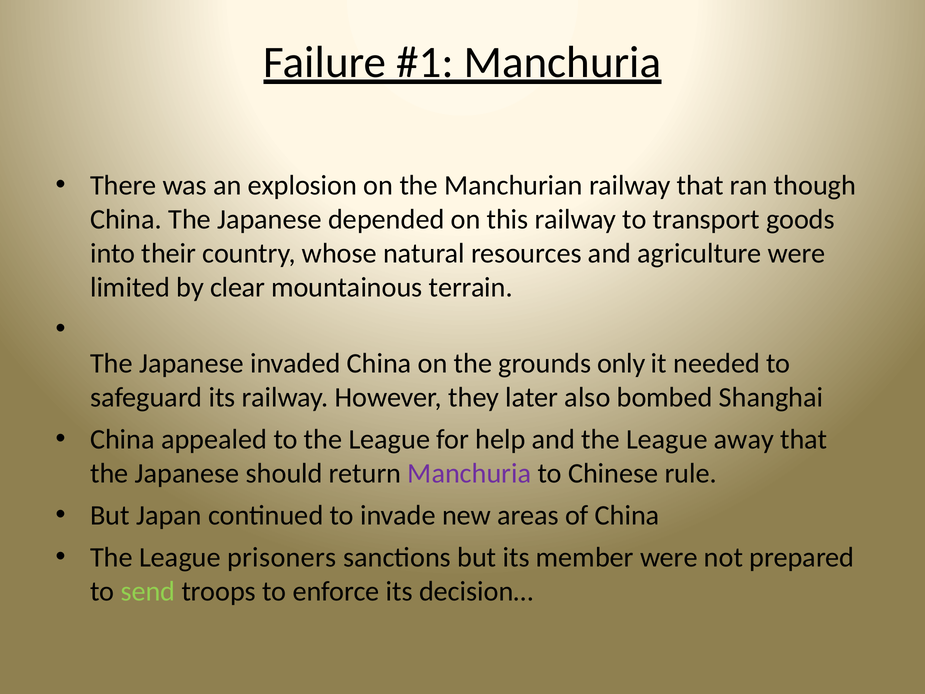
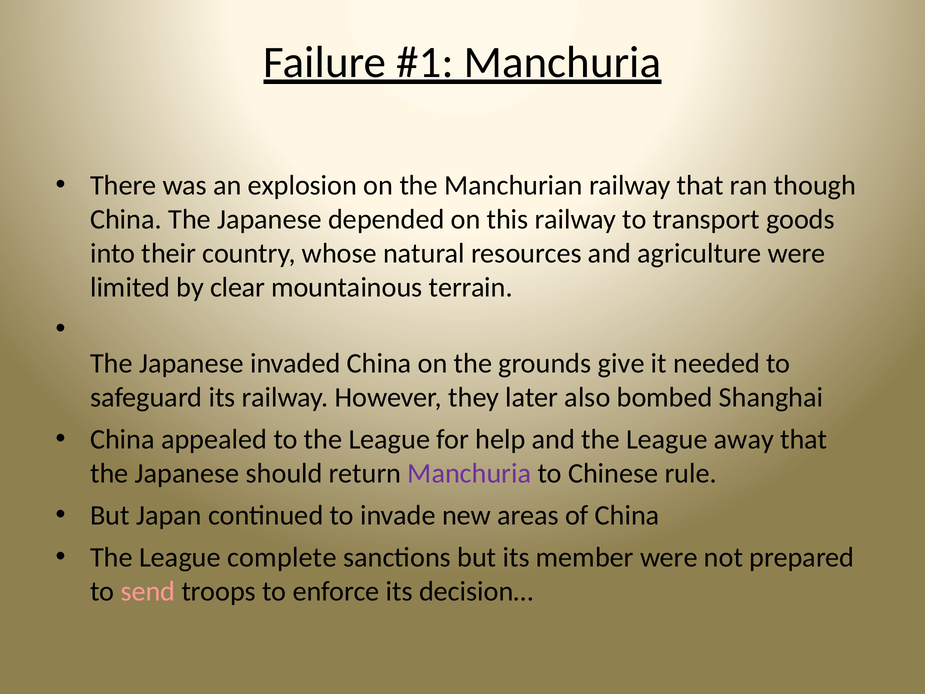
only: only -> give
prisoners: prisoners -> complete
send colour: light green -> pink
